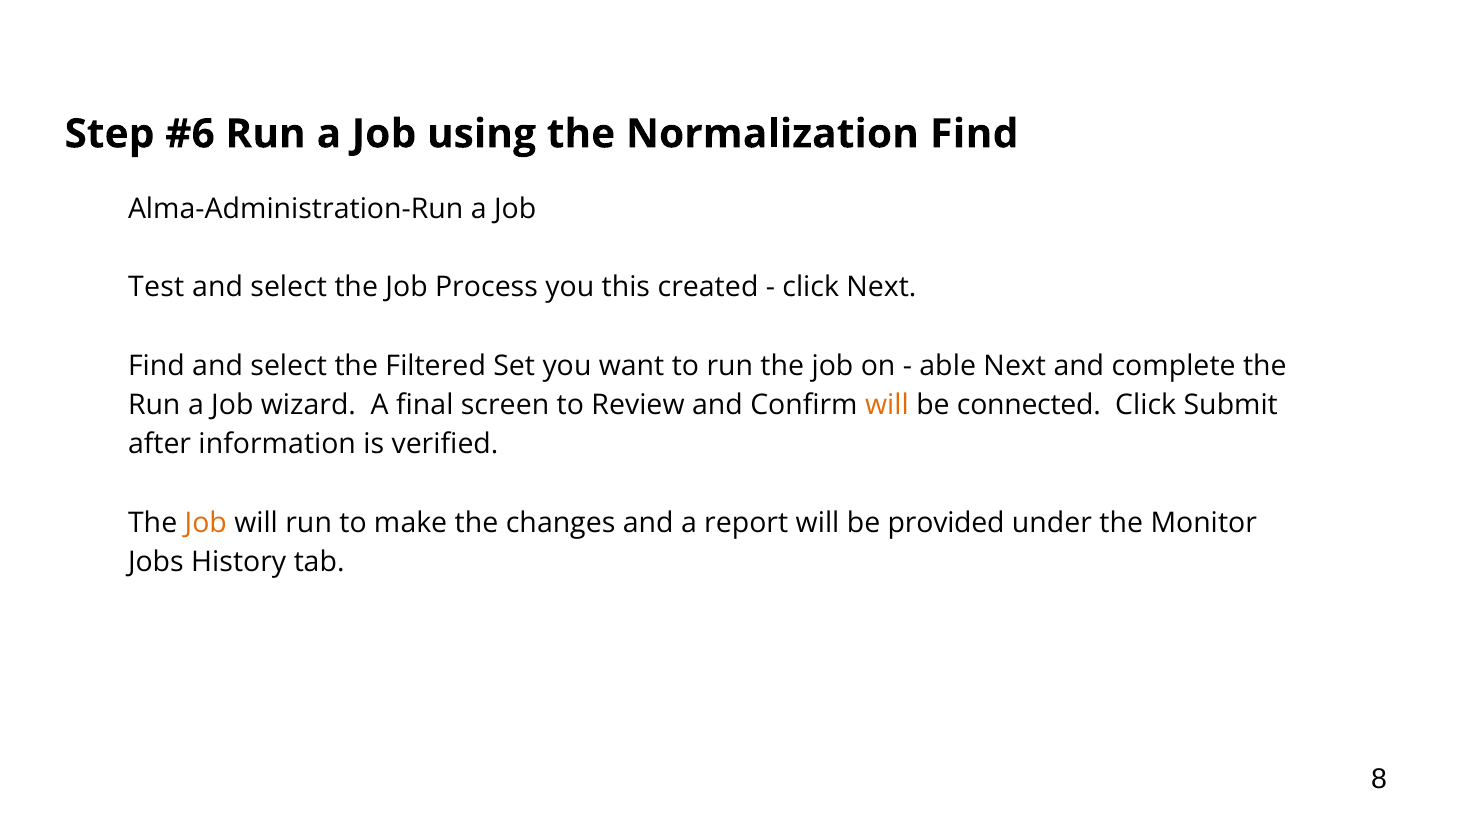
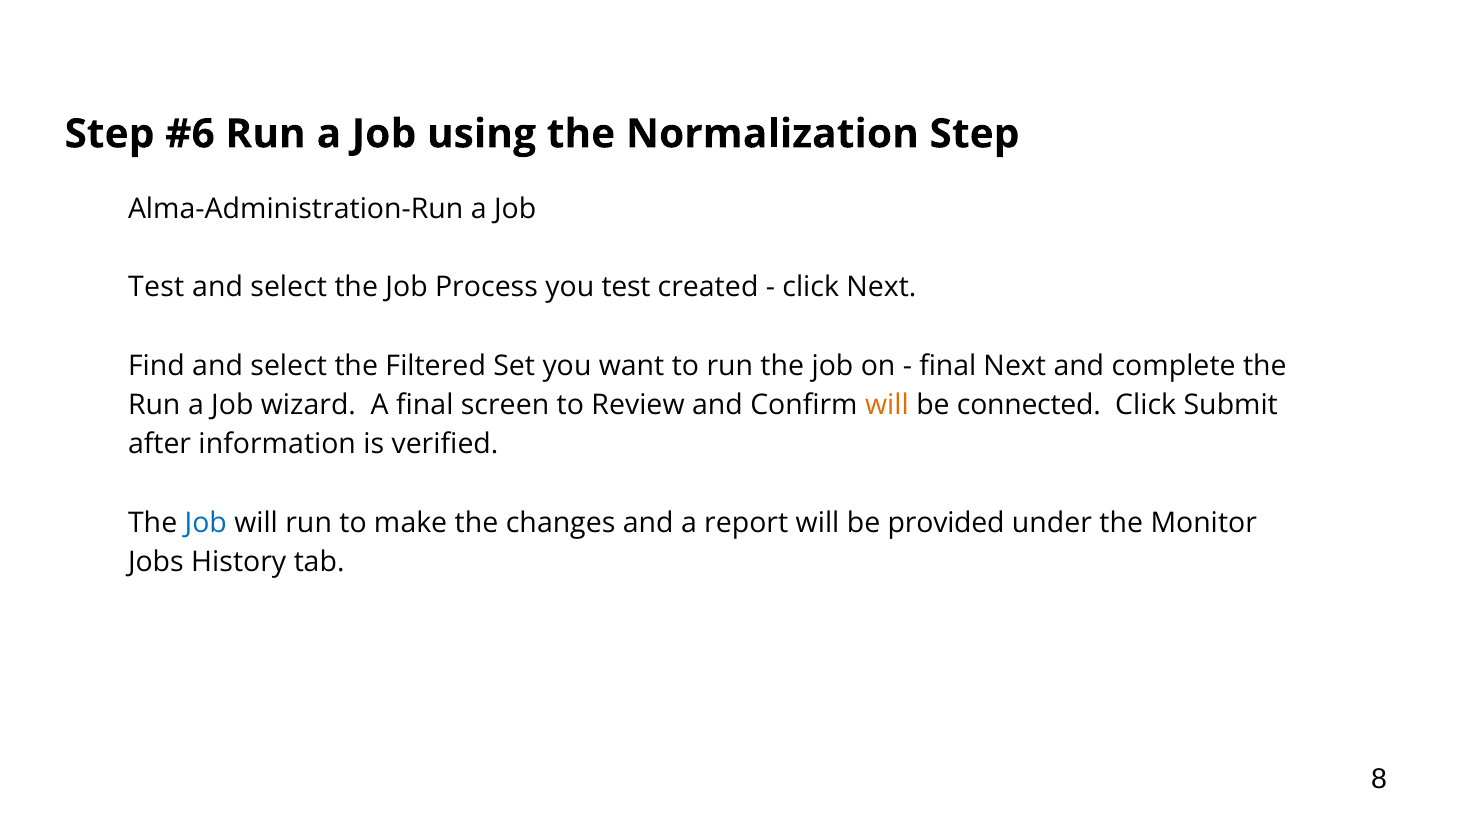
Normalization Find: Find -> Step
you this: this -> test
able at (948, 366): able -> final
Job at (206, 523) colour: orange -> blue
